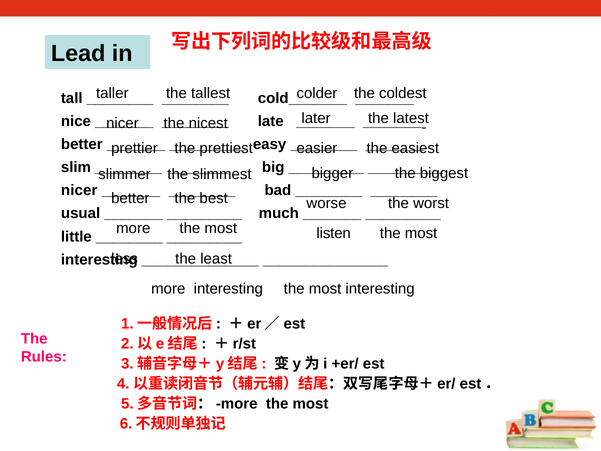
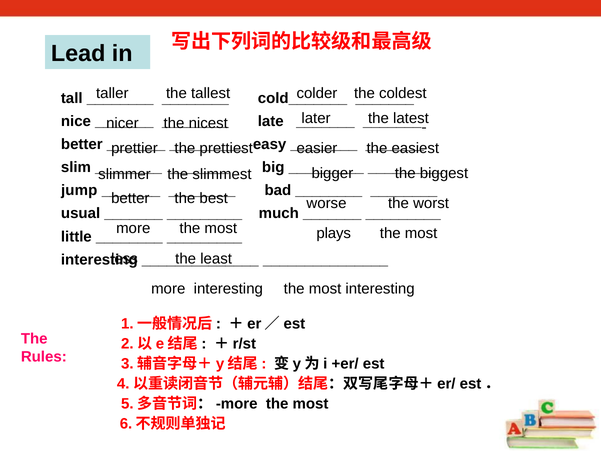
nicer at (79, 190): nicer -> jump
listen: listen -> plays
